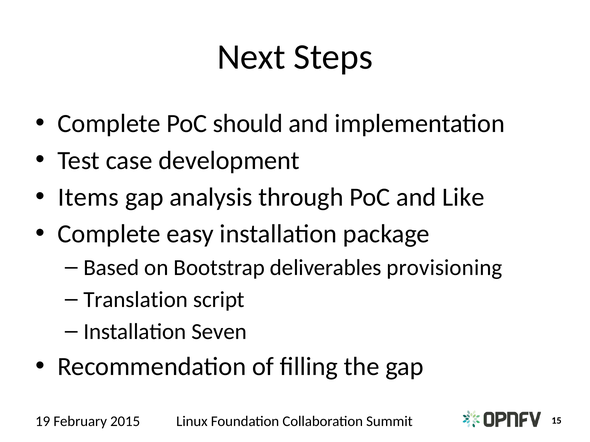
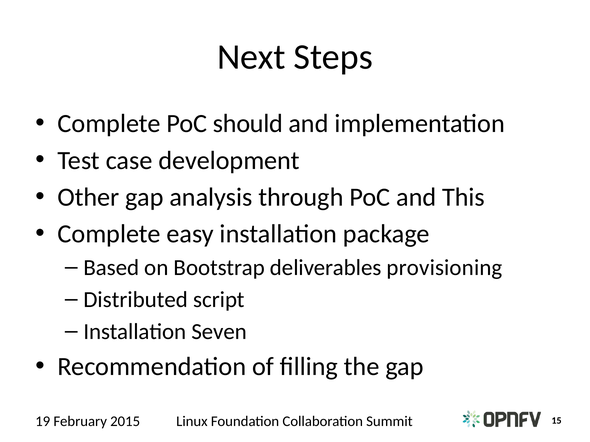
Items: Items -> Other
Like: Like -> This
Translation: Translation -> Distributed
